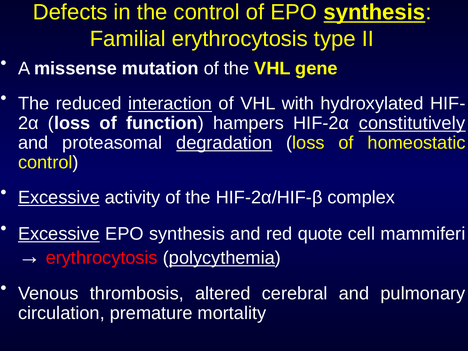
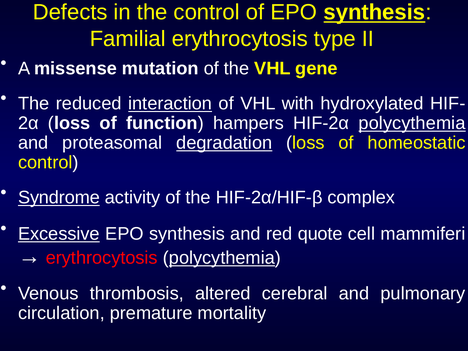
HIF-2α constitutively: constitutively -> polycythemia
Excessive at (59, 198): Excessive -> Syndrome
